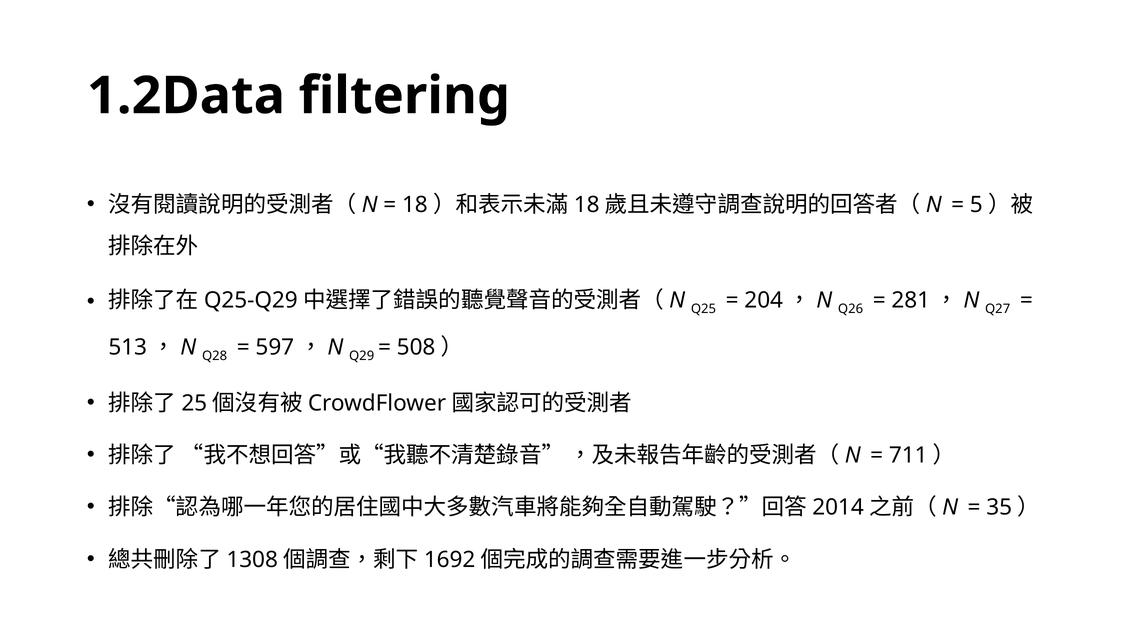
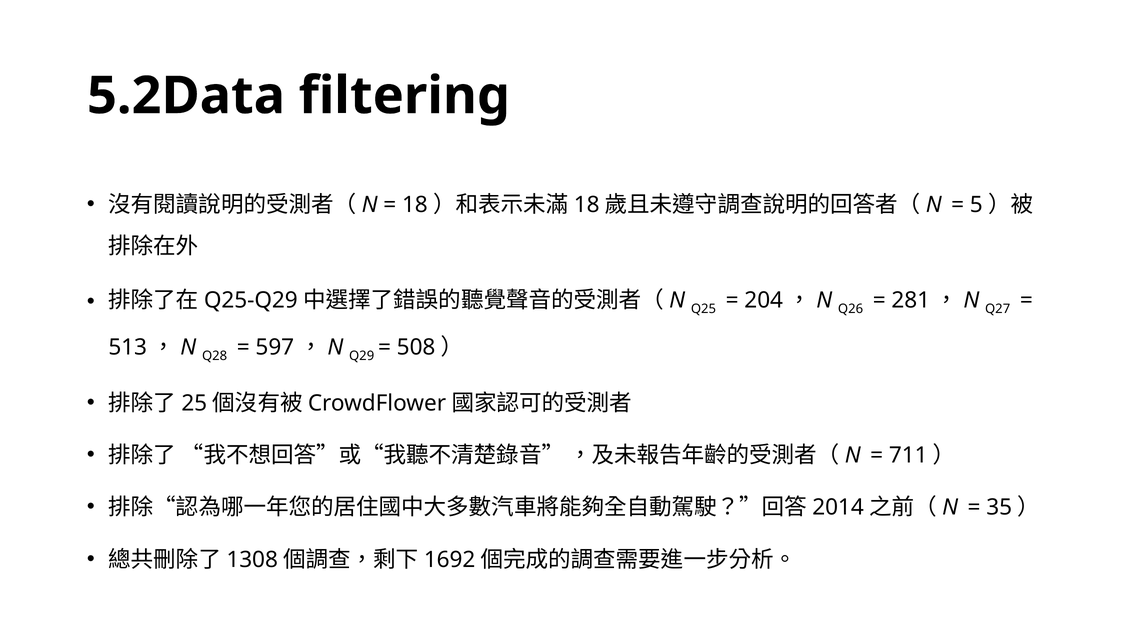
1.2Data: 1.2Data -> 5.2Data
